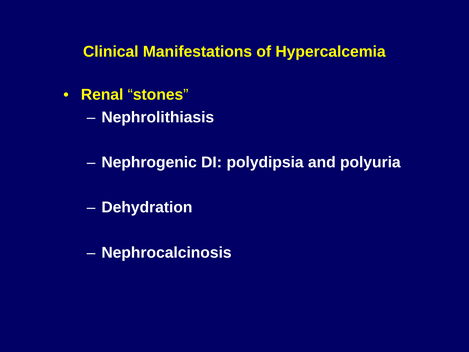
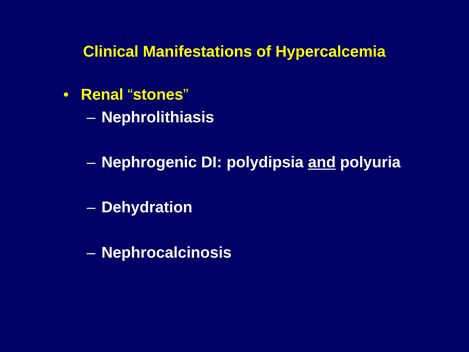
and underline: none -> present
